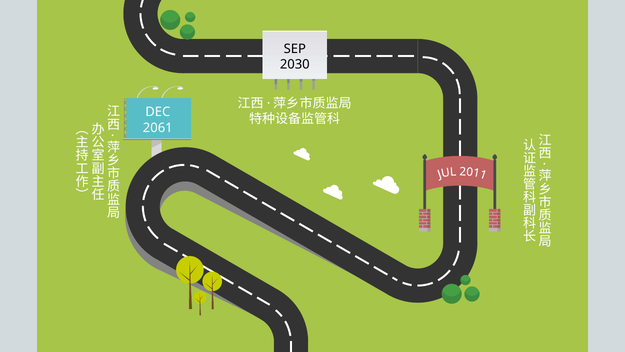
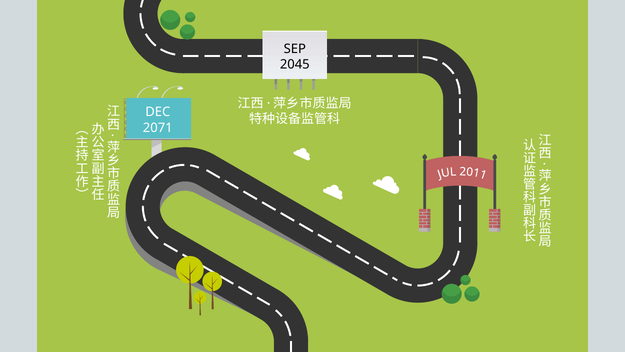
2030: 2030 -> 2045
2061: 2061 -> 2071
